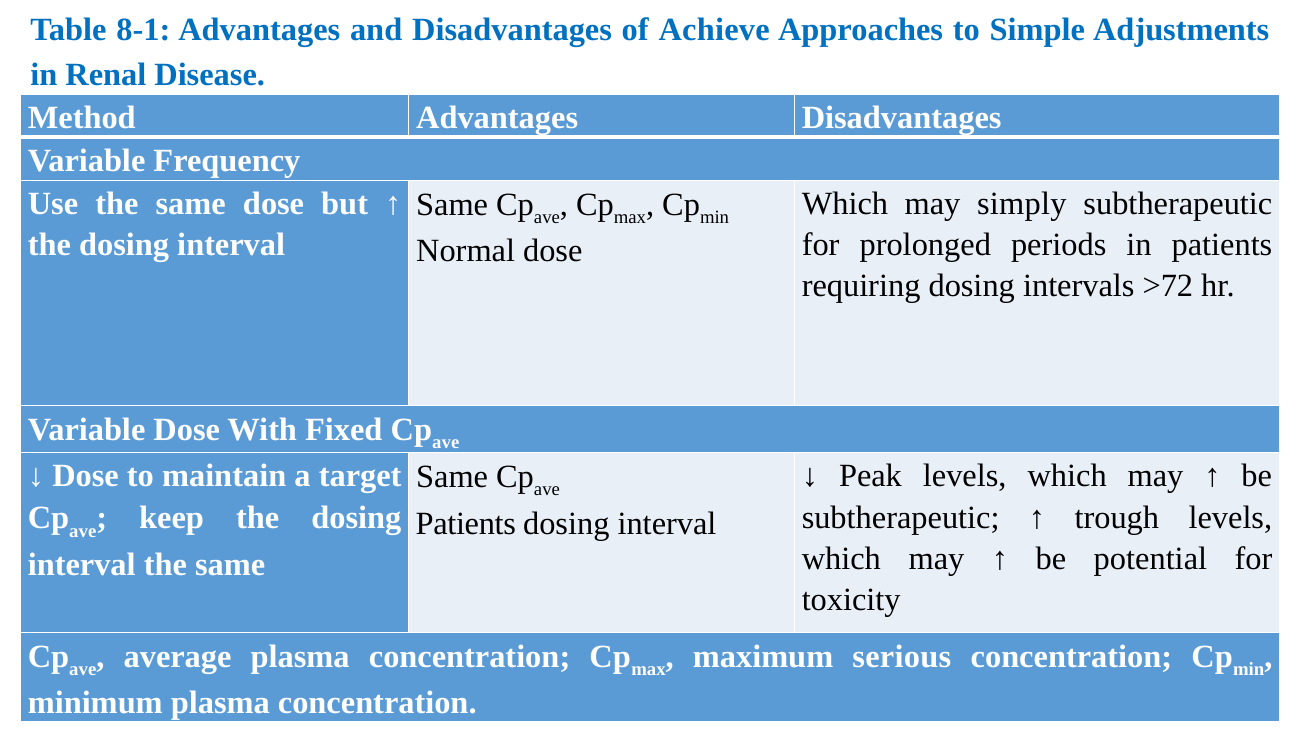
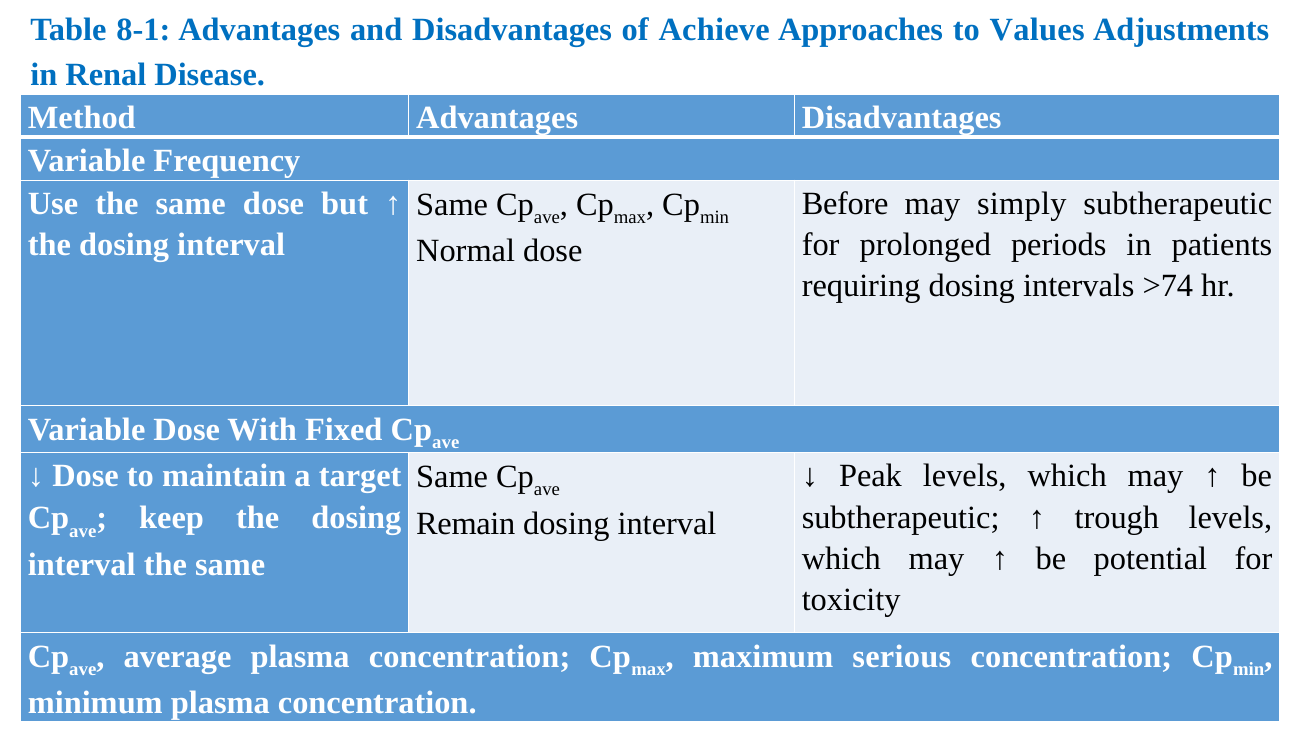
Simple: Simple -> Values
Which at (845, 204): Which -> Before
>72: >72 -> >74
Patients at (466, 523): Patients -> Remain
